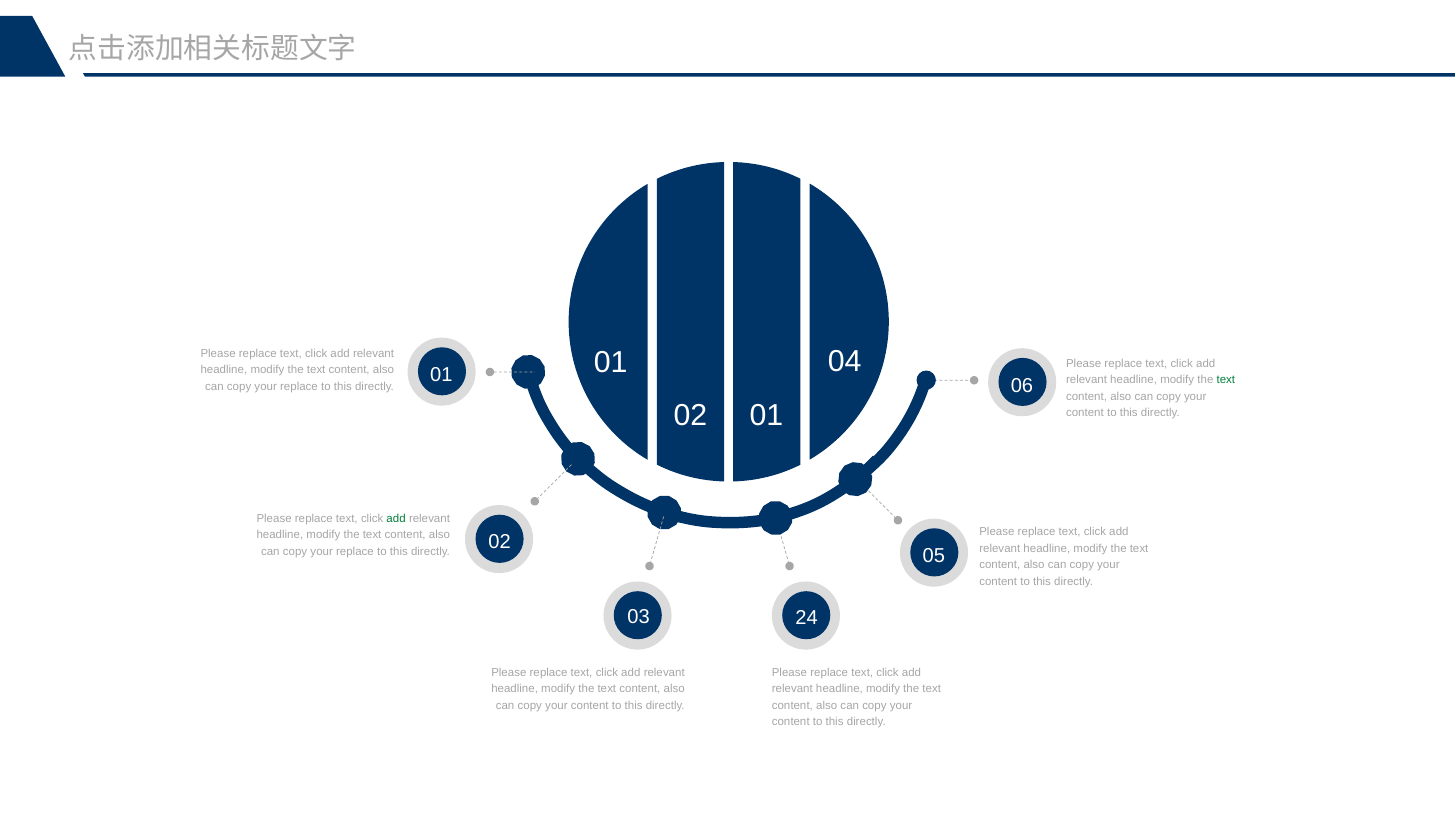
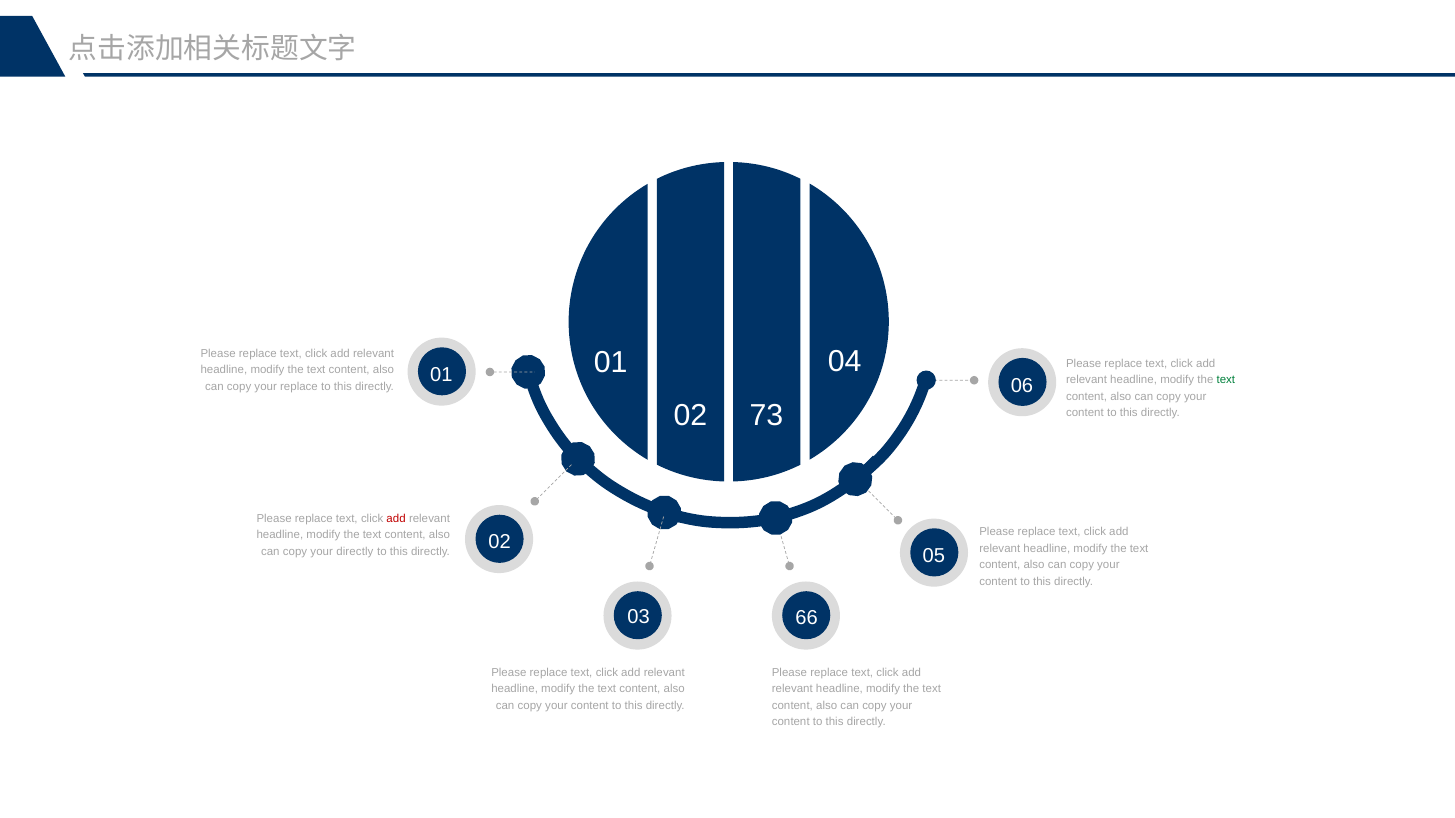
02 01: 01 -> 73
add at (396, 519) colour: green -> red
replace at (355, 552): replace -> directly
24: 24 -> 66
